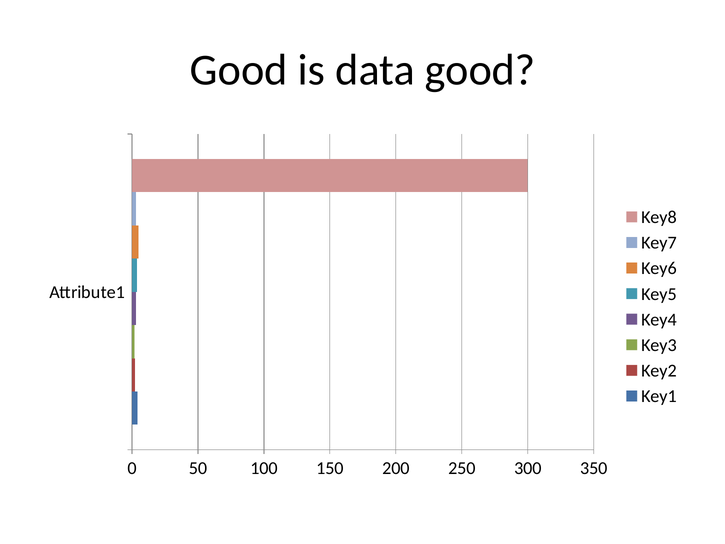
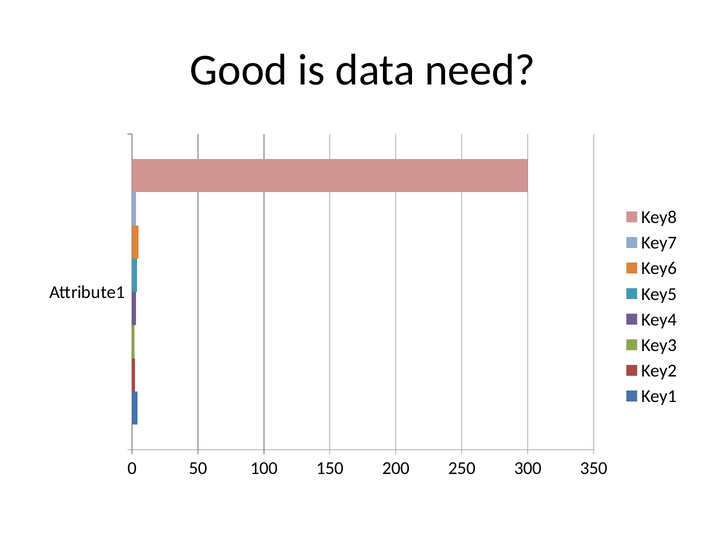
data good: good -> need
